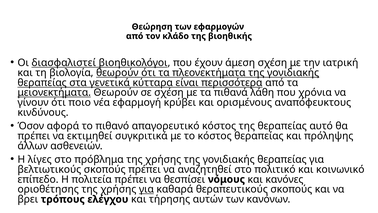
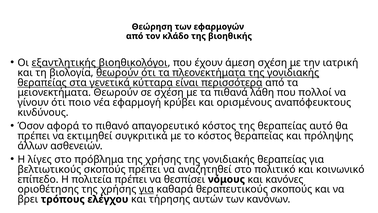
διασφαλιστεί: διασφαλιστεί -> εξαντλητικής
μειονεκτήματα underline: present -> none
χρόνια: χρόνια -> πολλοί
